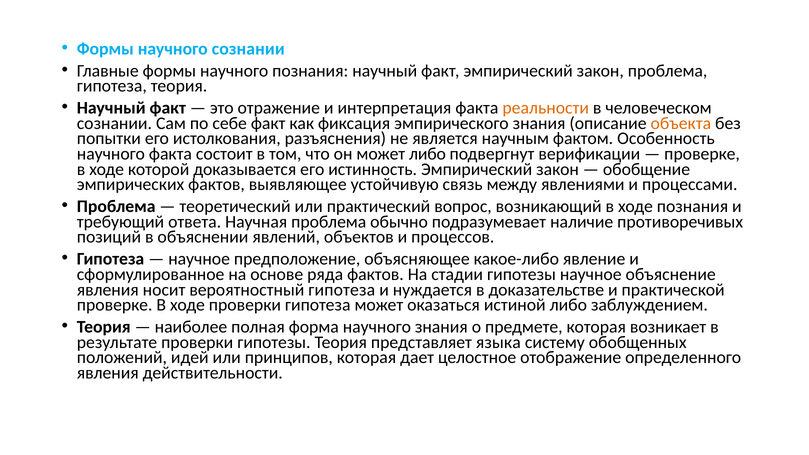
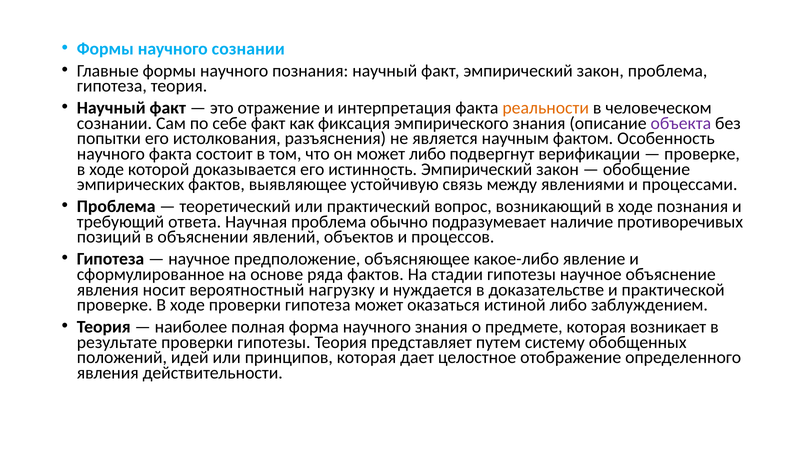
объекта colour: orange -> purple
вероятностный гипотеза: гипотеза -> нагрузку
языка: языка -> путем
